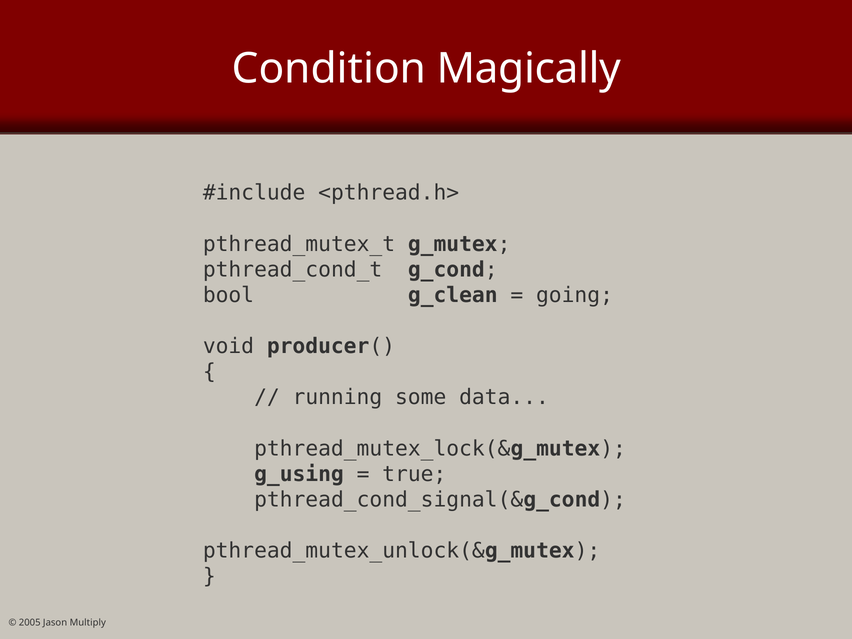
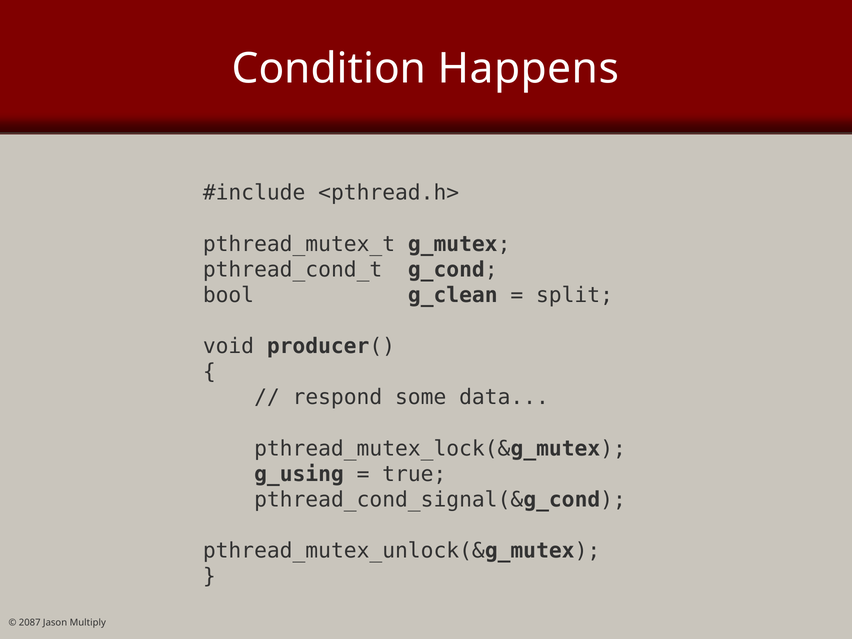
Magically: Magically -> Happens
going: going -> split
running: running -> respond
2005: 2005 -> 2087
